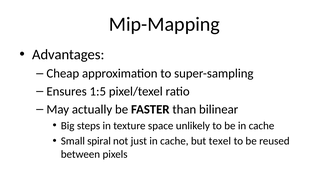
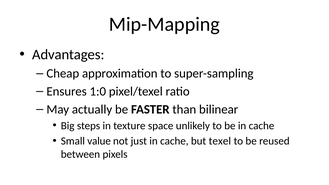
1:5: 1:5 -> 1:0
spiral: spiral -> value
